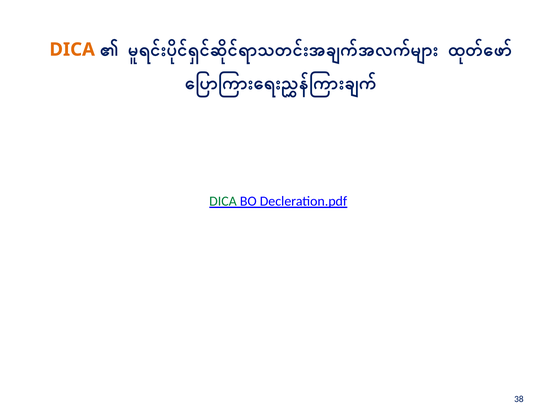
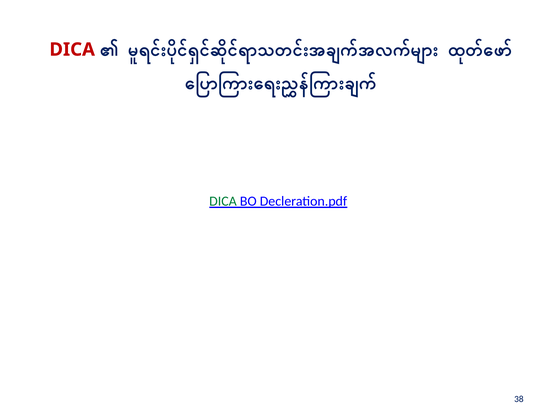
DICA at (72, 50) colour: orange -> red
